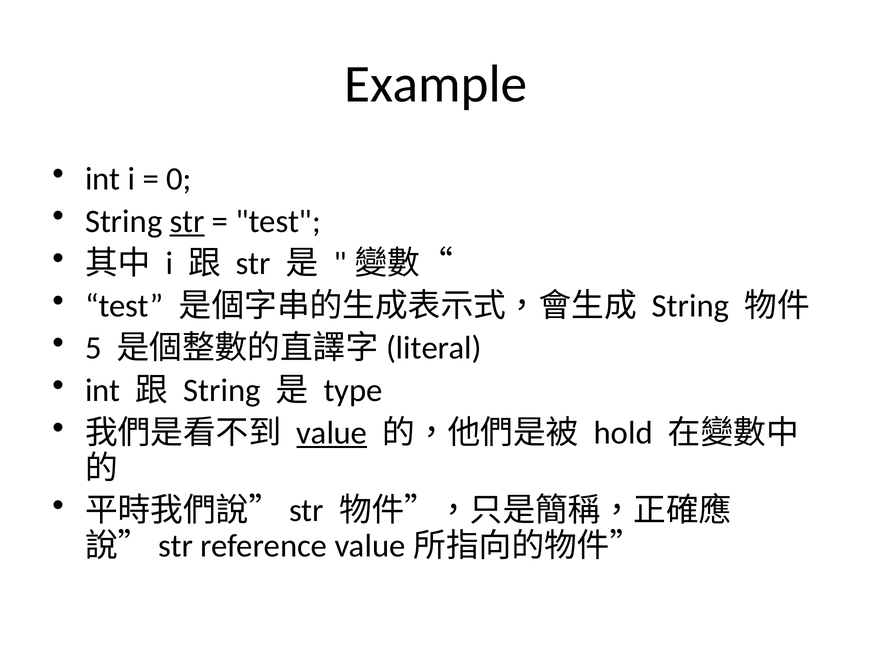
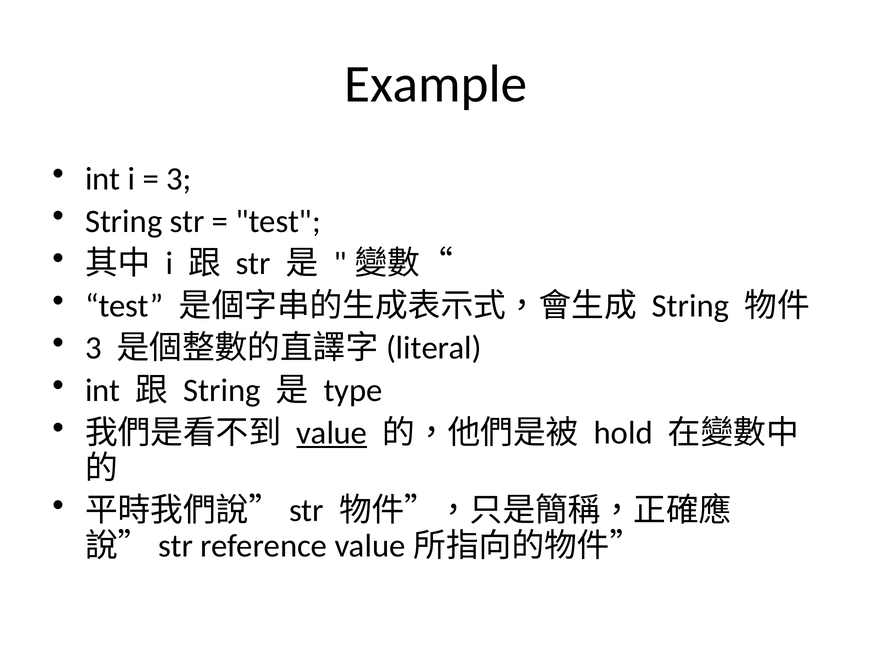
0 at (179, 179): 0 -> 3
str at (187, 221) underline: present -> none
5 at (93, 348): 5 -> 3
